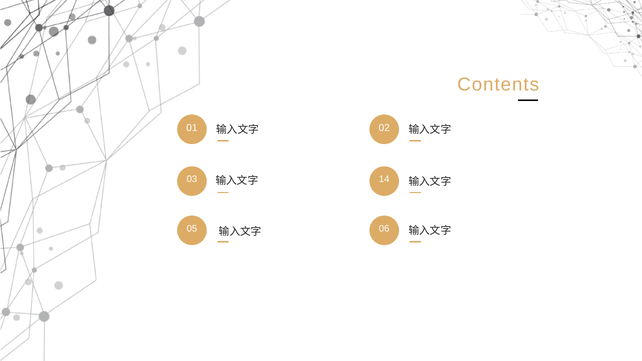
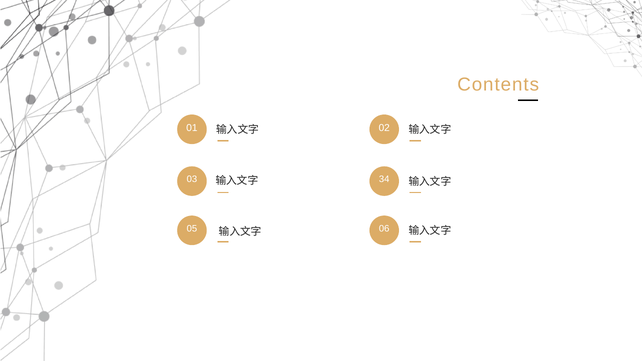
14: 14 -> 34
